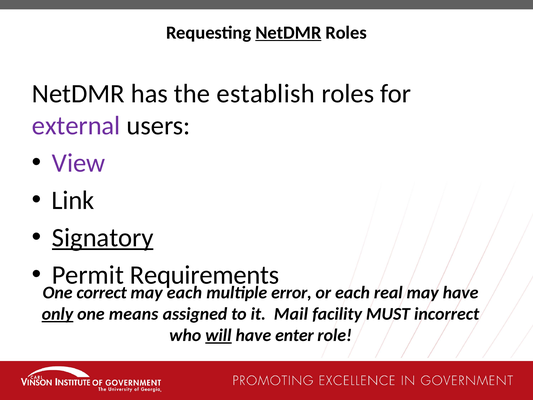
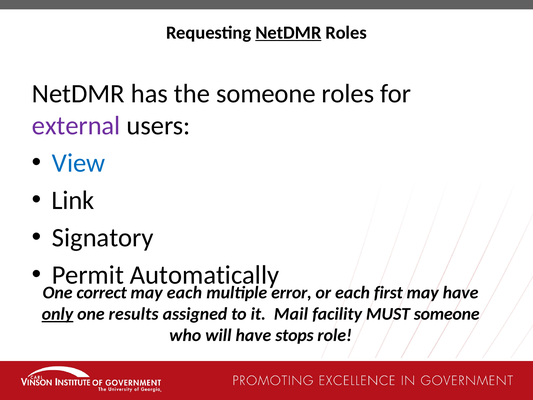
the establish: establish -> someone
View colour: purple -> blue
Signatory underline: present -> none
Requirements: Requirements -> Automatically
real: real -> first
means: means -> results
MUST incorrect: incorrect -> someone
will underline: present -> none
enter: enter -> stops
